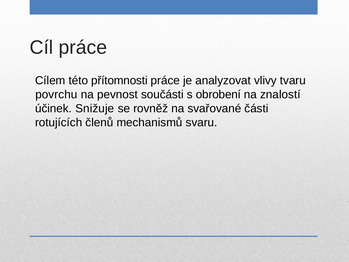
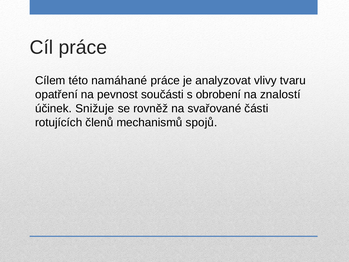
přítomnosti: přítomnosti -> namáhané
povrchu: povrchu -> opatření
svaru: svaru -> spojů
